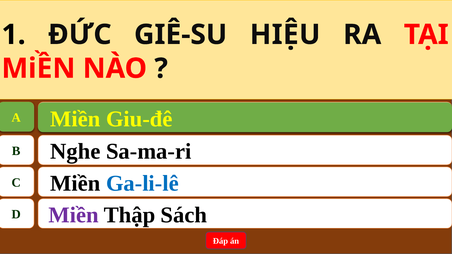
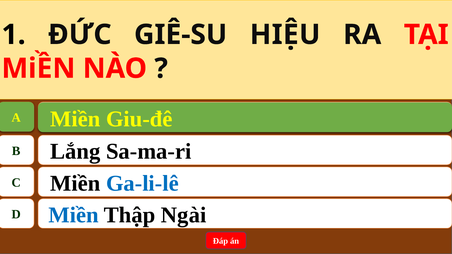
Nghe: Nghe -> Lắng
Miền at (74, 215) colour: purple -> blue
Sách: Sách -> Ngài
